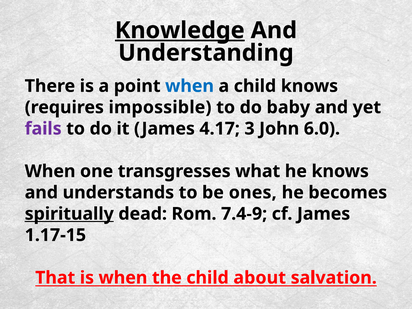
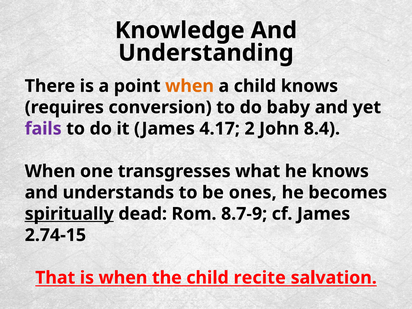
Knowledge underline: present -> none
when at (190, 86) colour: blue -> orange
impossible: impossible -> conversion
3: 3 -> 2
6.0: 6.0 -> 8.4
7.4-9: 7.4-9 -> 8.7-9
1.17-15: 1.17-15 -> 2.74-15
about: about -> recite
